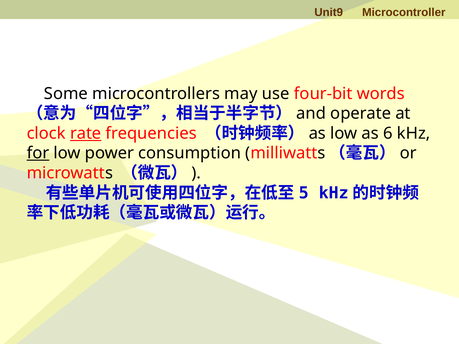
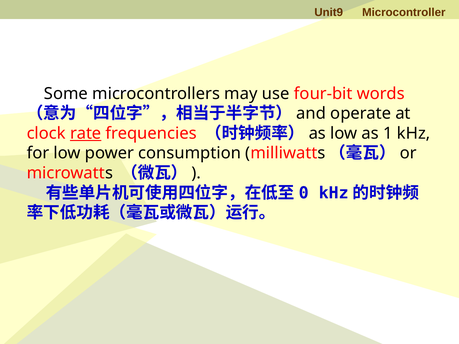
6: 6 -> 1
for underline: present -> none
5: 5 -> 0
